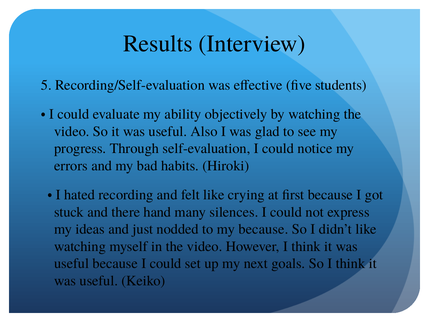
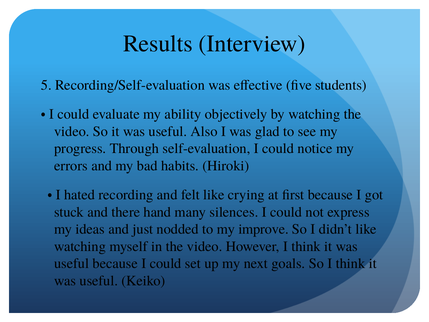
my because: because -> improve
